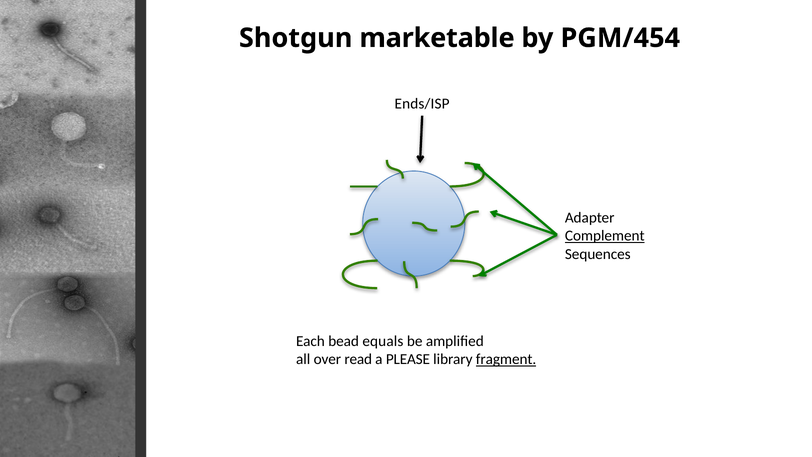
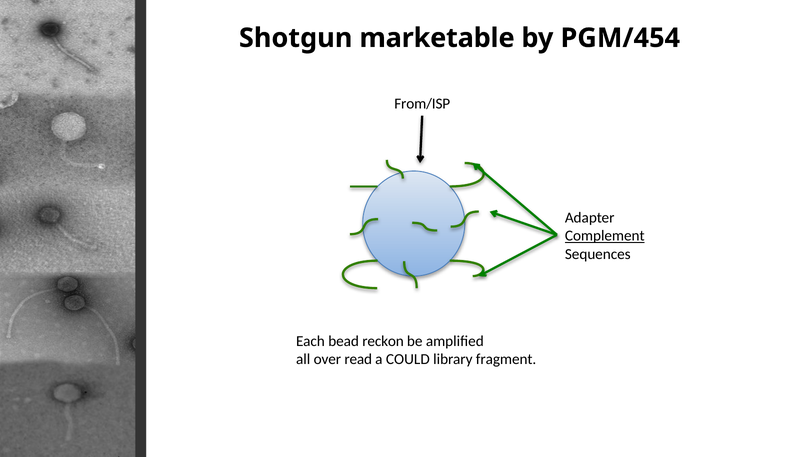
Ends/ISP: Ends/ISP -> From/ISP
equals: equals -> reckon
PLEASE: PLEASE -> COULD
fragment underline: present -> none
